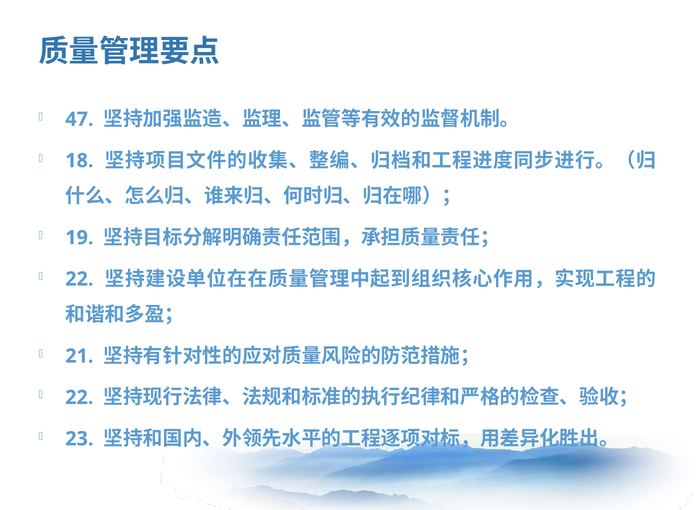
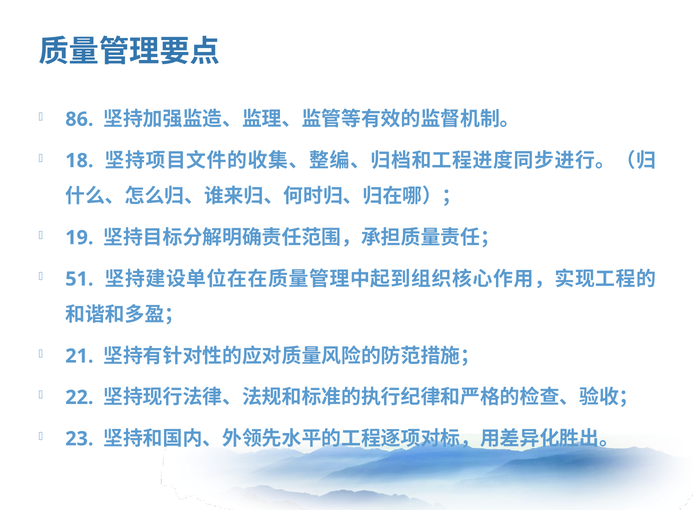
47: 47 -> 86
22 at (79, 279): 22 -> 51
